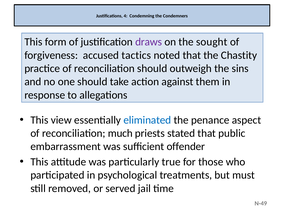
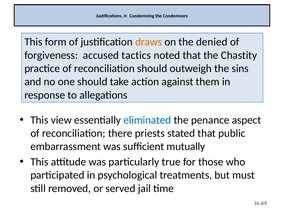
draws colour: purple -> orange
sought: sought -> denied
much: much -> there
offender: offender -> mutually
